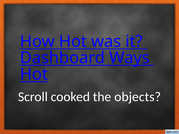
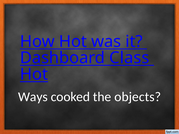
Ways: Ways -> Class
Scroll: Scroll -> Ways
